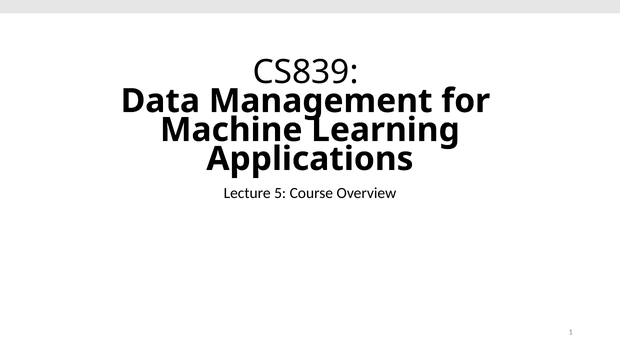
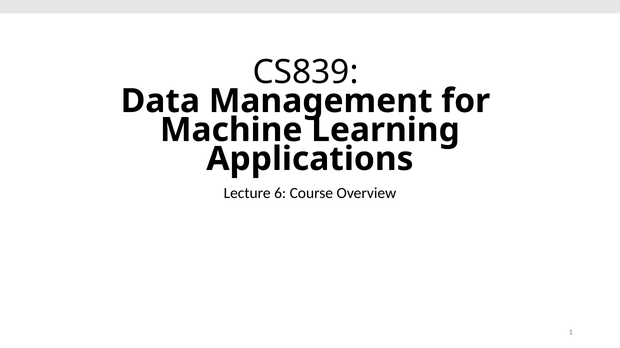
5: 5 -> 6
